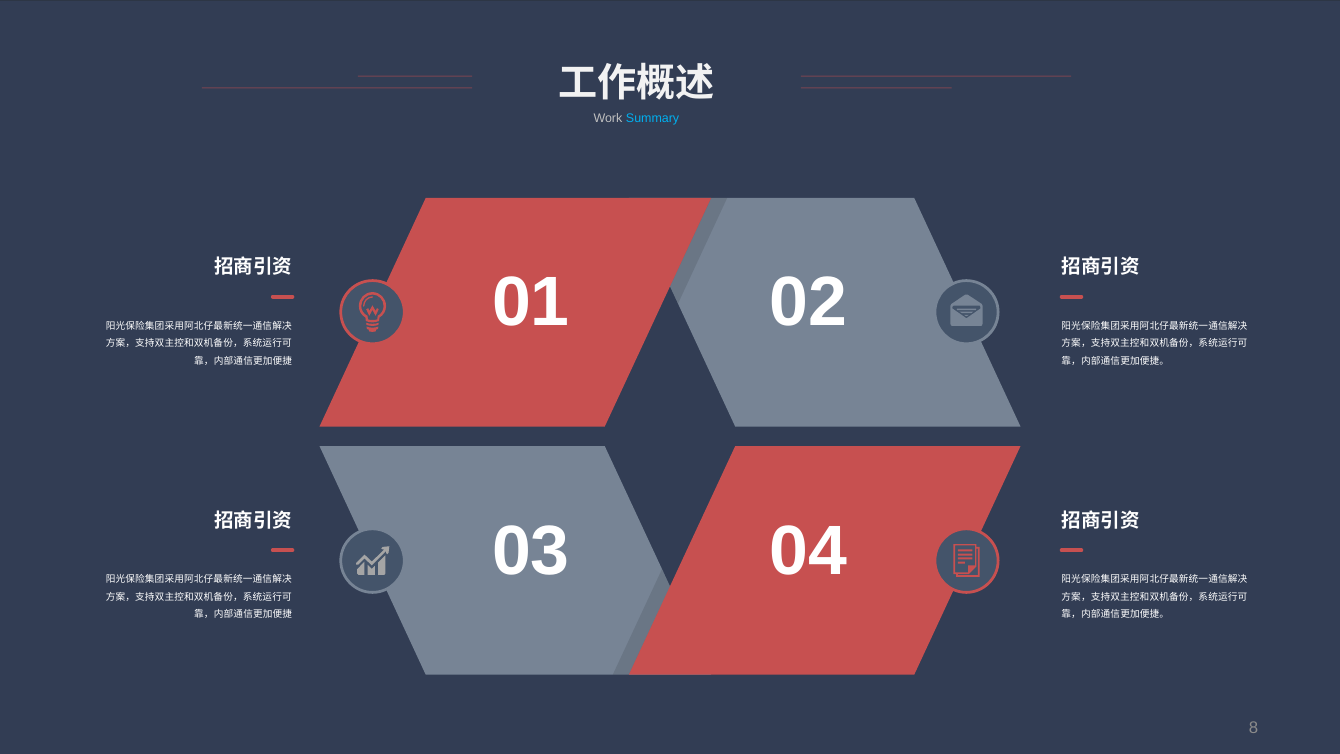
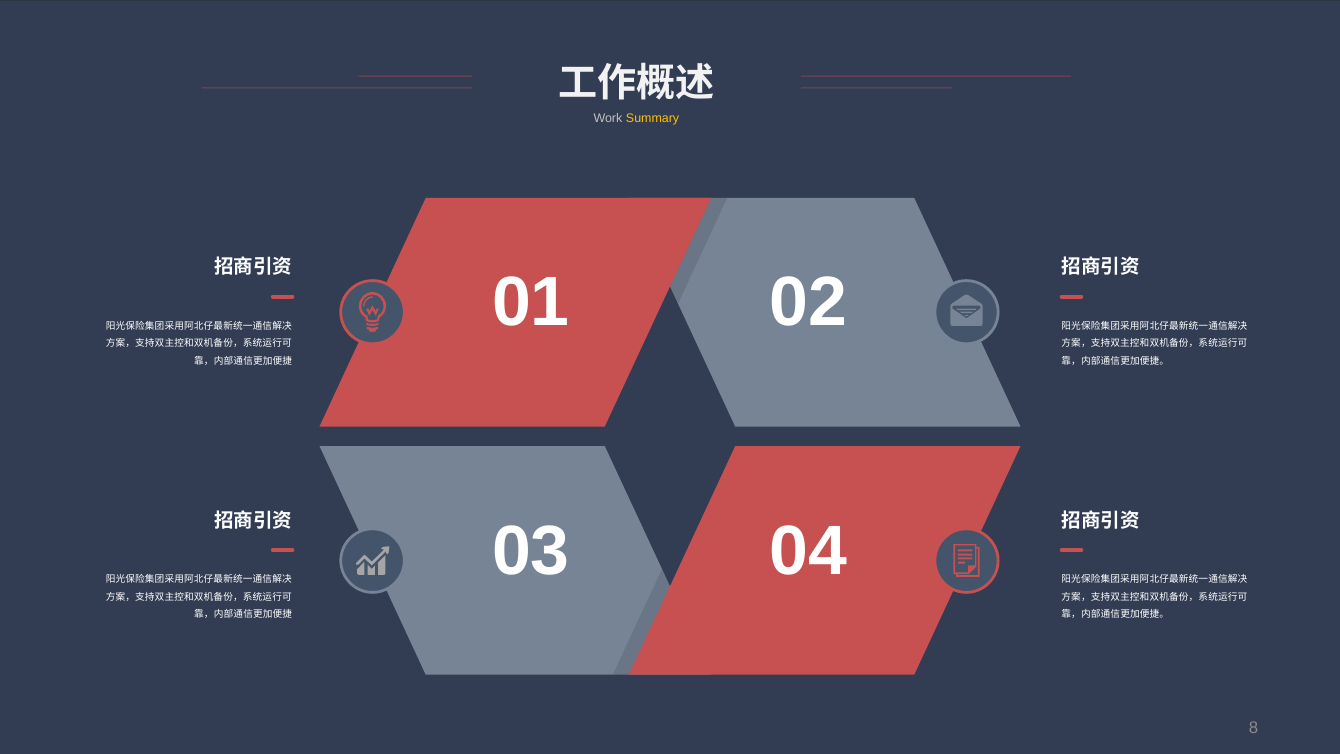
Summary colour: light blue -> yellow
